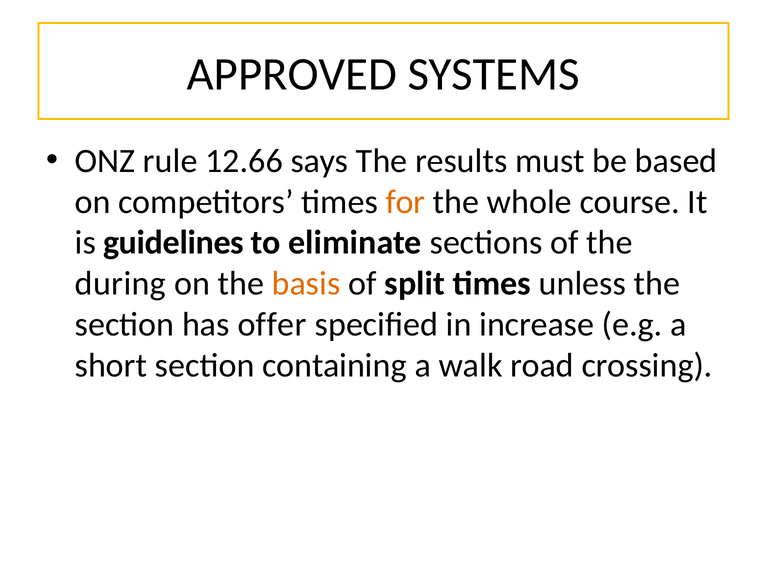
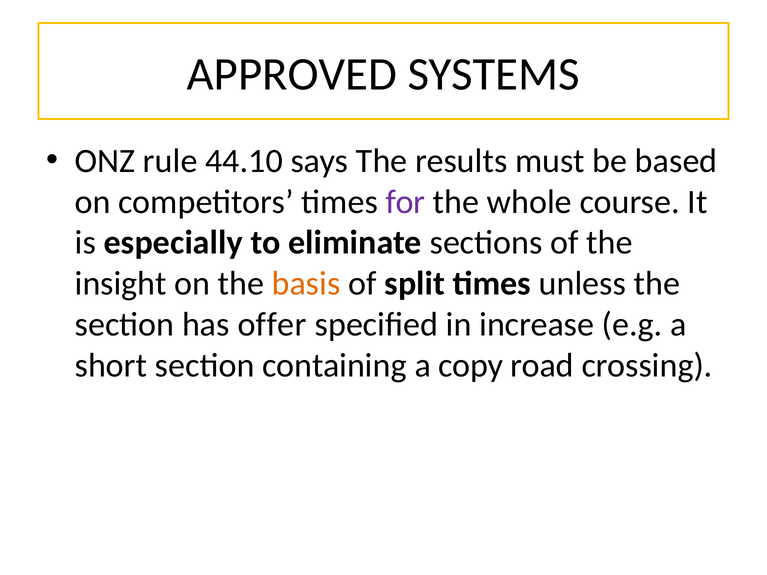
12.66: 12.66 -> 44.10
for colour: orange -> purple
guidelines: guidelines -> especially
during: during -> insight
walk: walk -> copy
